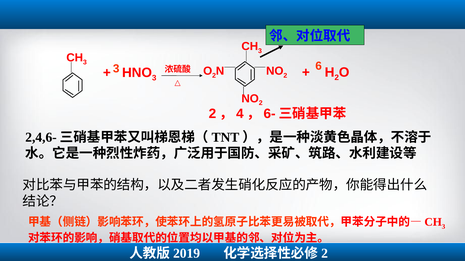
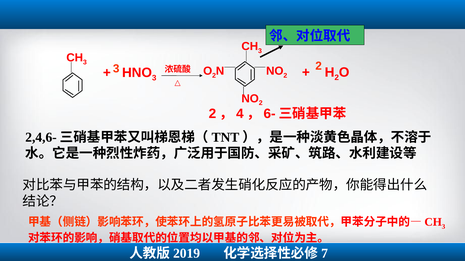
3 6: 6 -> 2
2 at (325, 253): 2 -> 7
